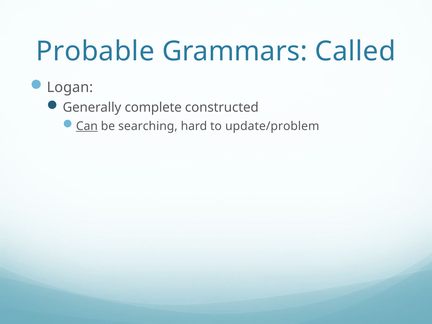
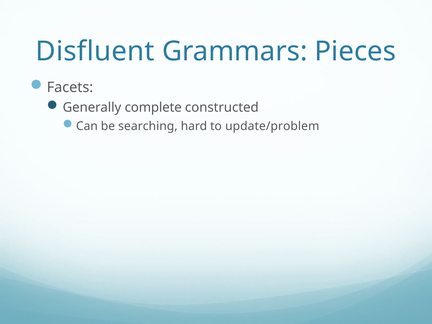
Probable: Probable -> Disfluent
Called: Called -> Pieces
Logan: Logan -> Facets
Can underline: present -> none
